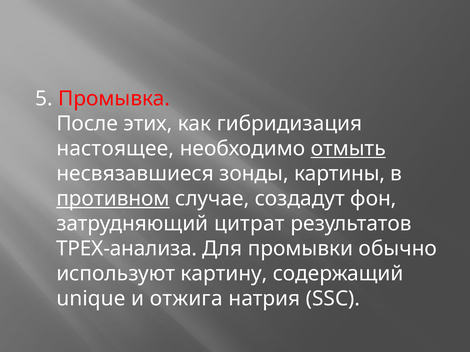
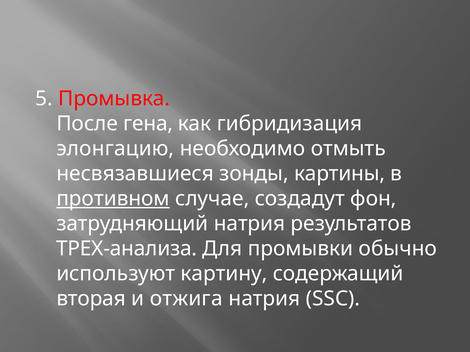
этих: этих -> гена
настоящее: настоящее -> элонгацию
отмыть underline: present -> none
затрудняющий цитрат: цитрат -> натрия
unique: unique -> вторая
